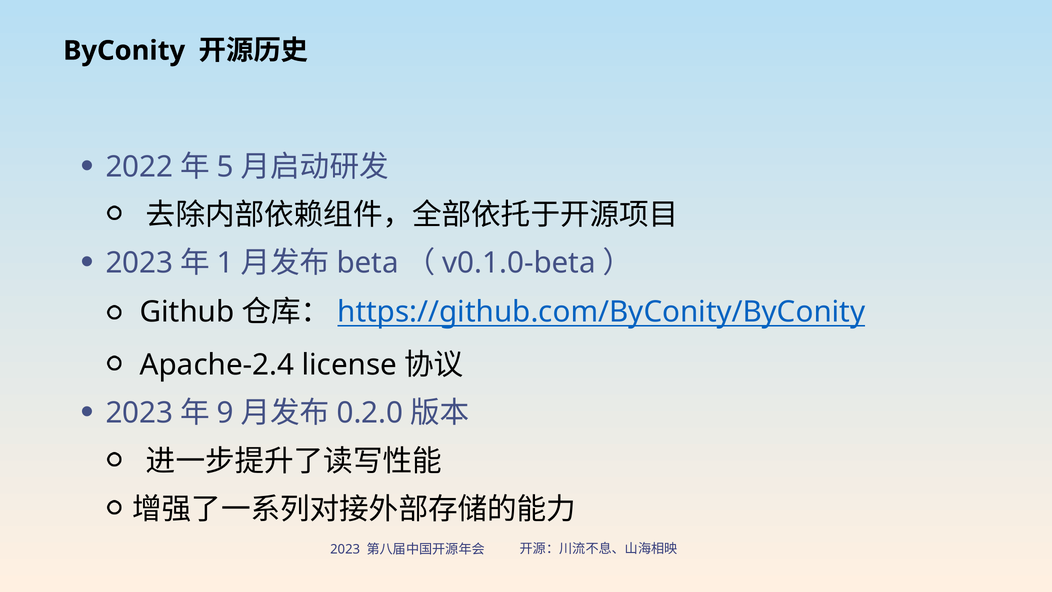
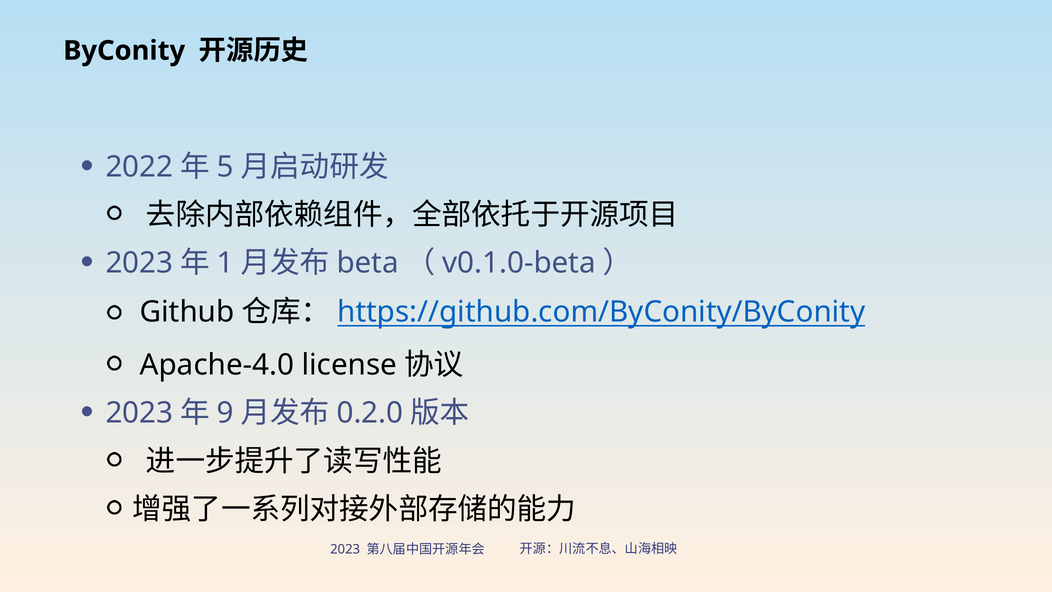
Apache-2.4: Apache-2.4 -> Apache-4.0
